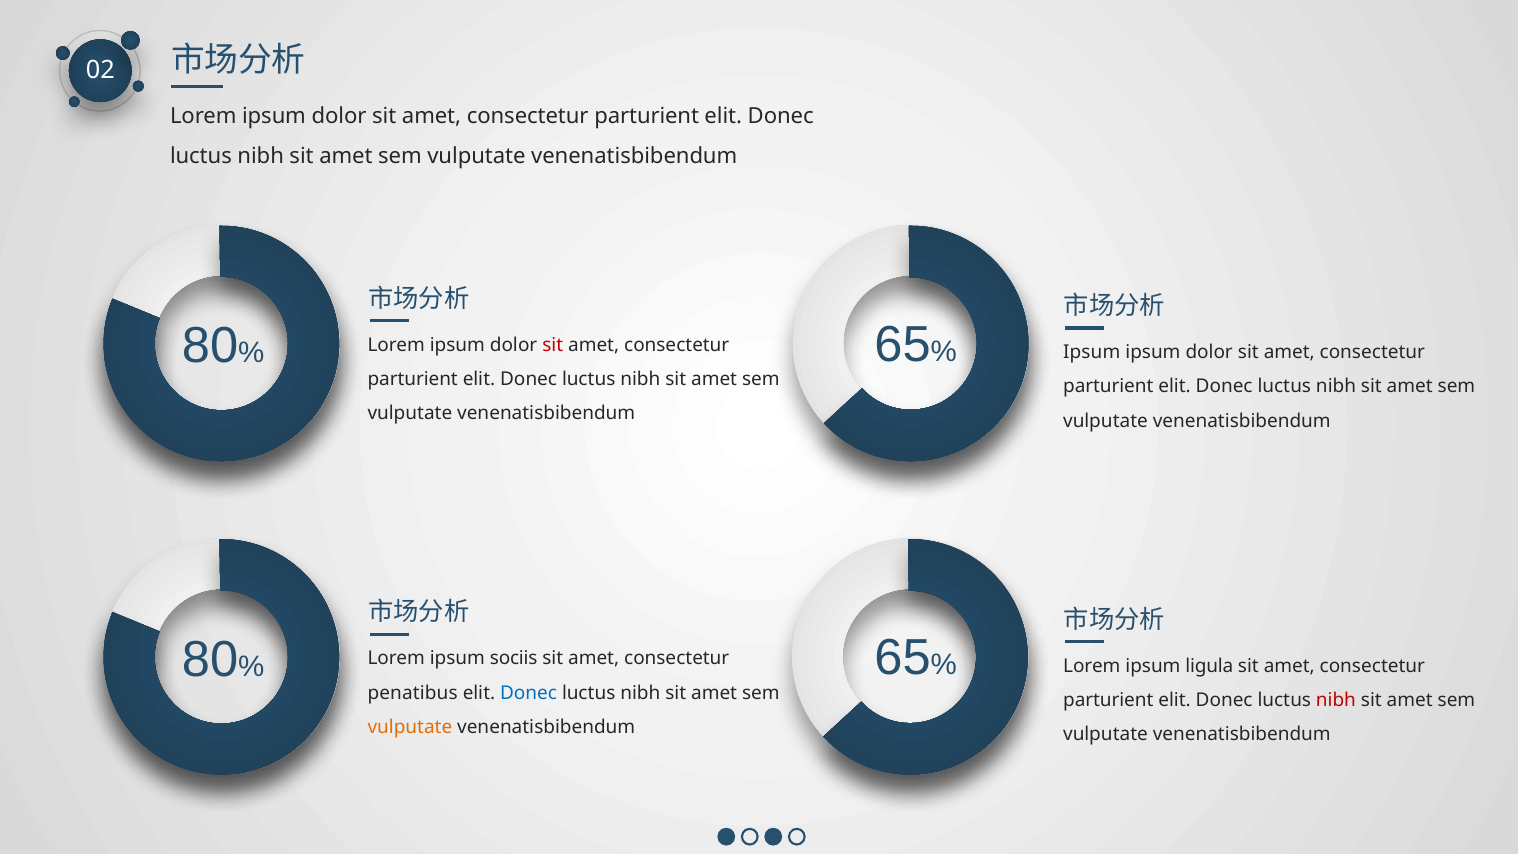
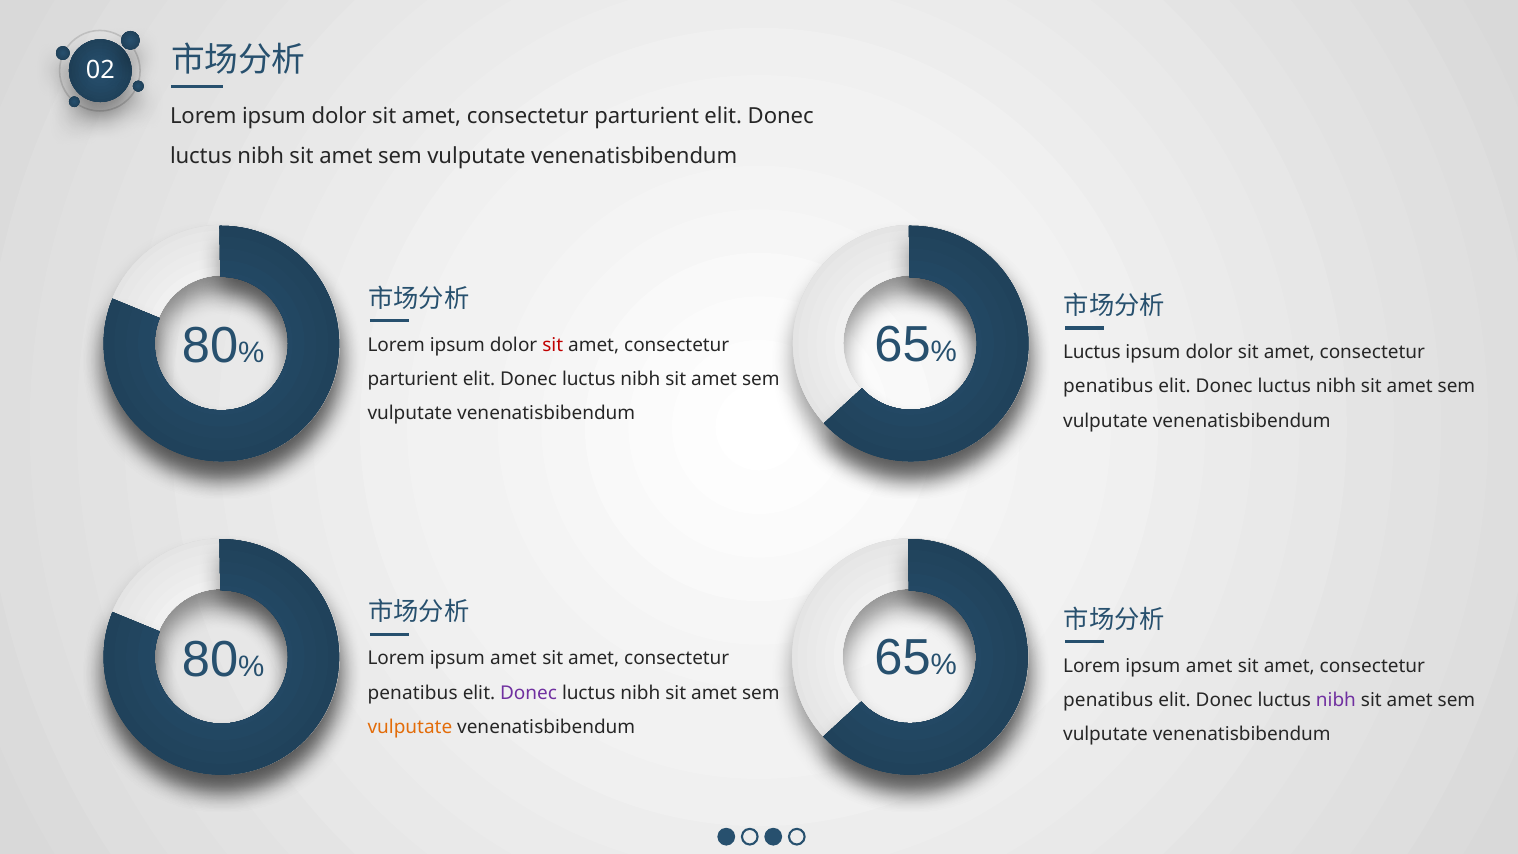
Ipsum at (1092, 352): Ipsum -> Luctus
parturient at (1108, 387): parturient -> penatibus
sociis at (514, 658): sociis -> amet
ligula at (1209, 666): ligula -> amet
Donec at (529, 693) colour: blue -> purple
parturient at (1108, 700): parturient -> penatibus
nibh at (1336, 700) colour: red -> purple
